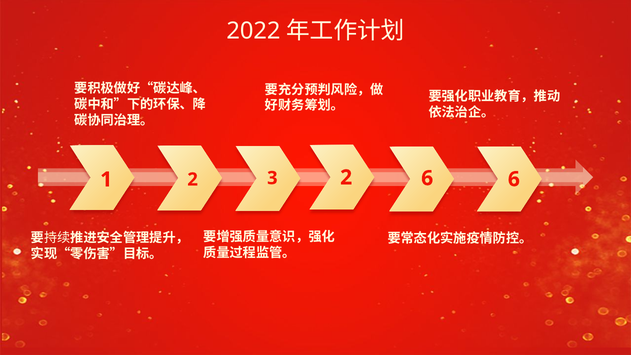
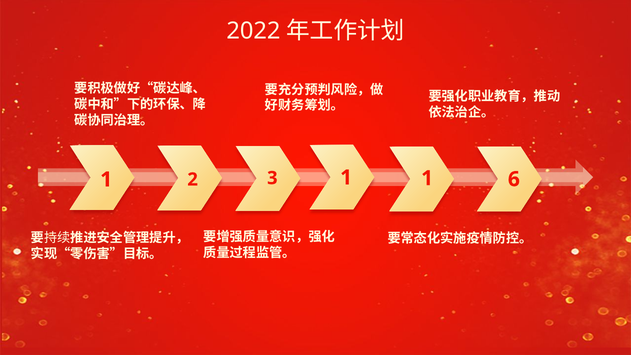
3 6: 6 -> 1
2 2: 2 -> 1
